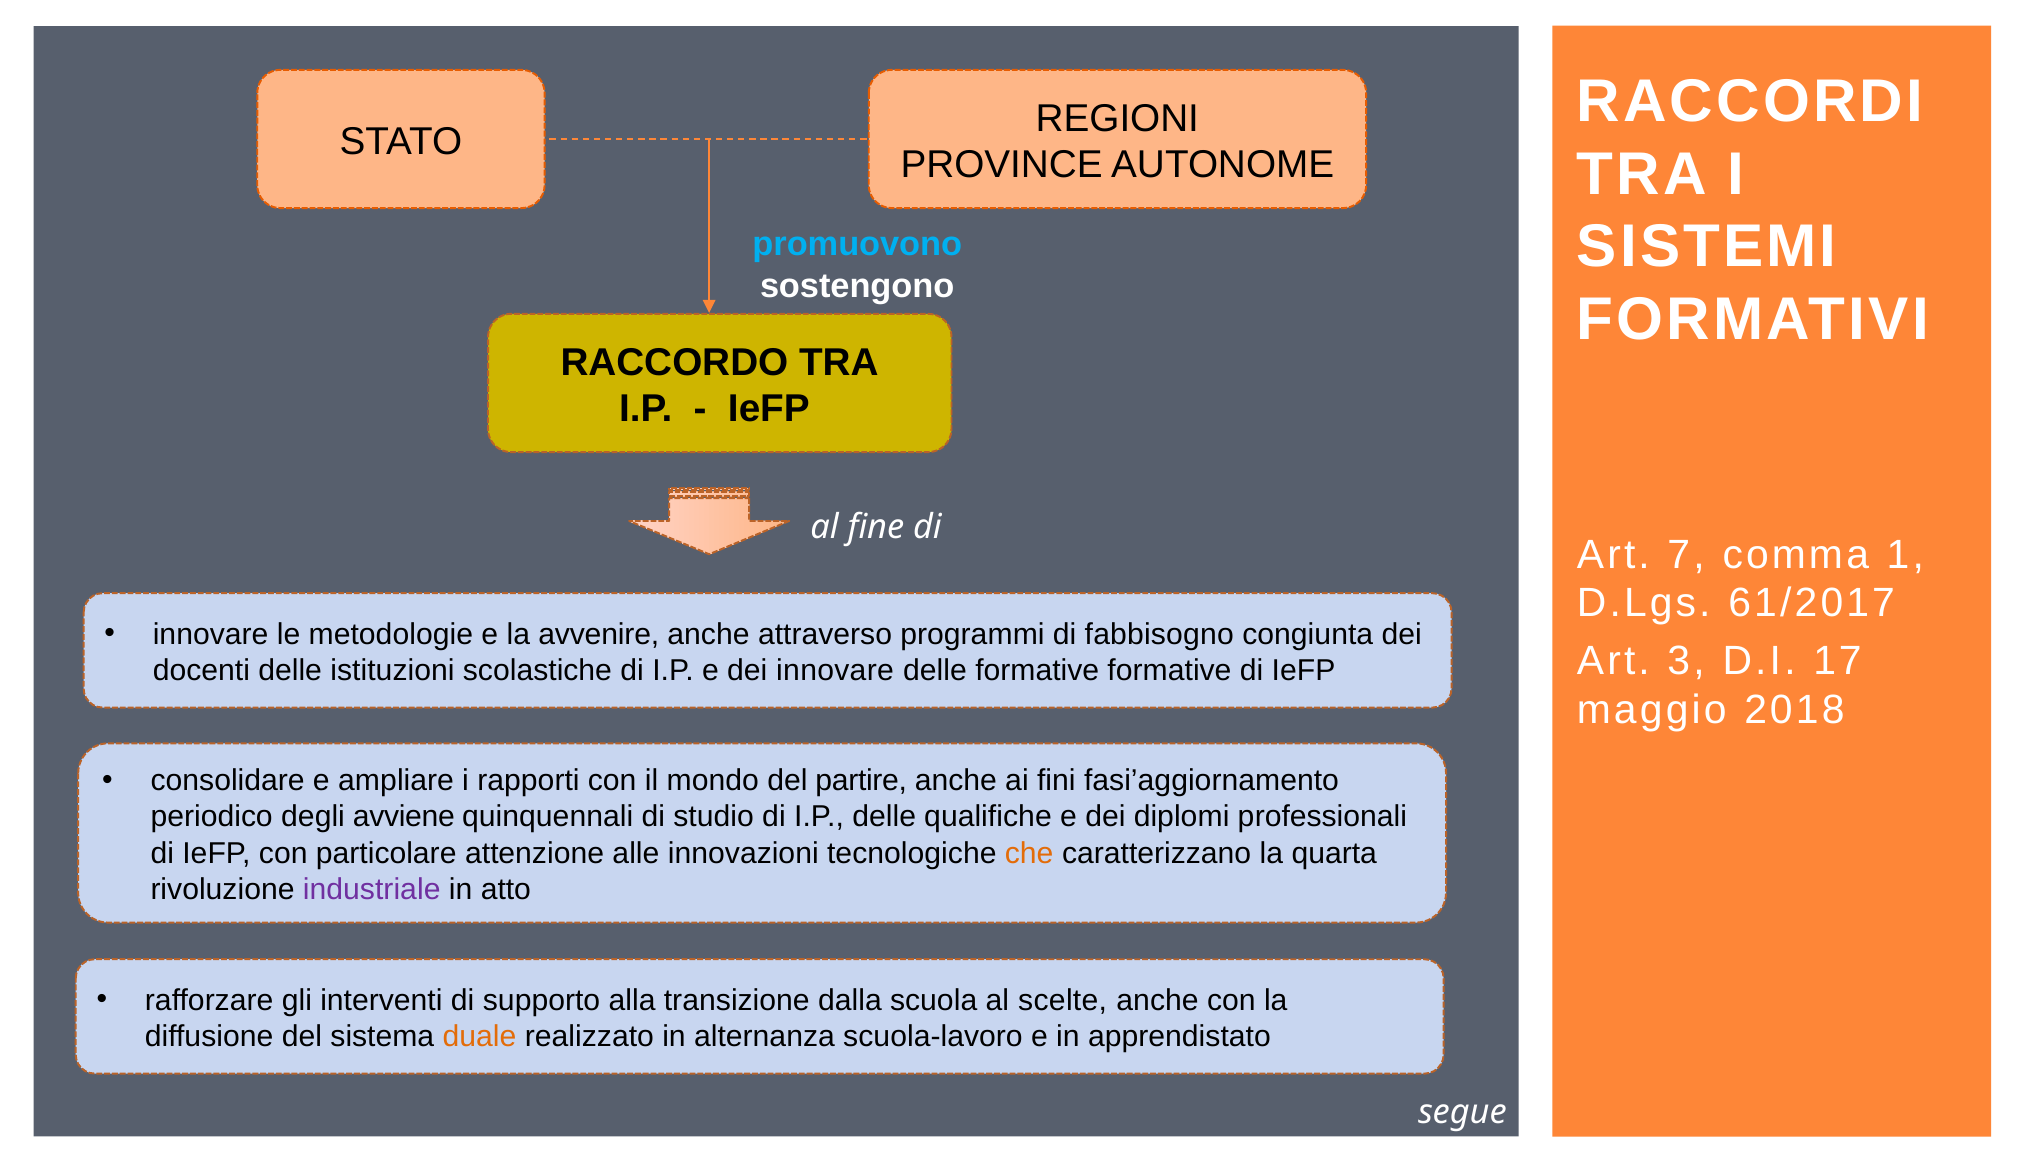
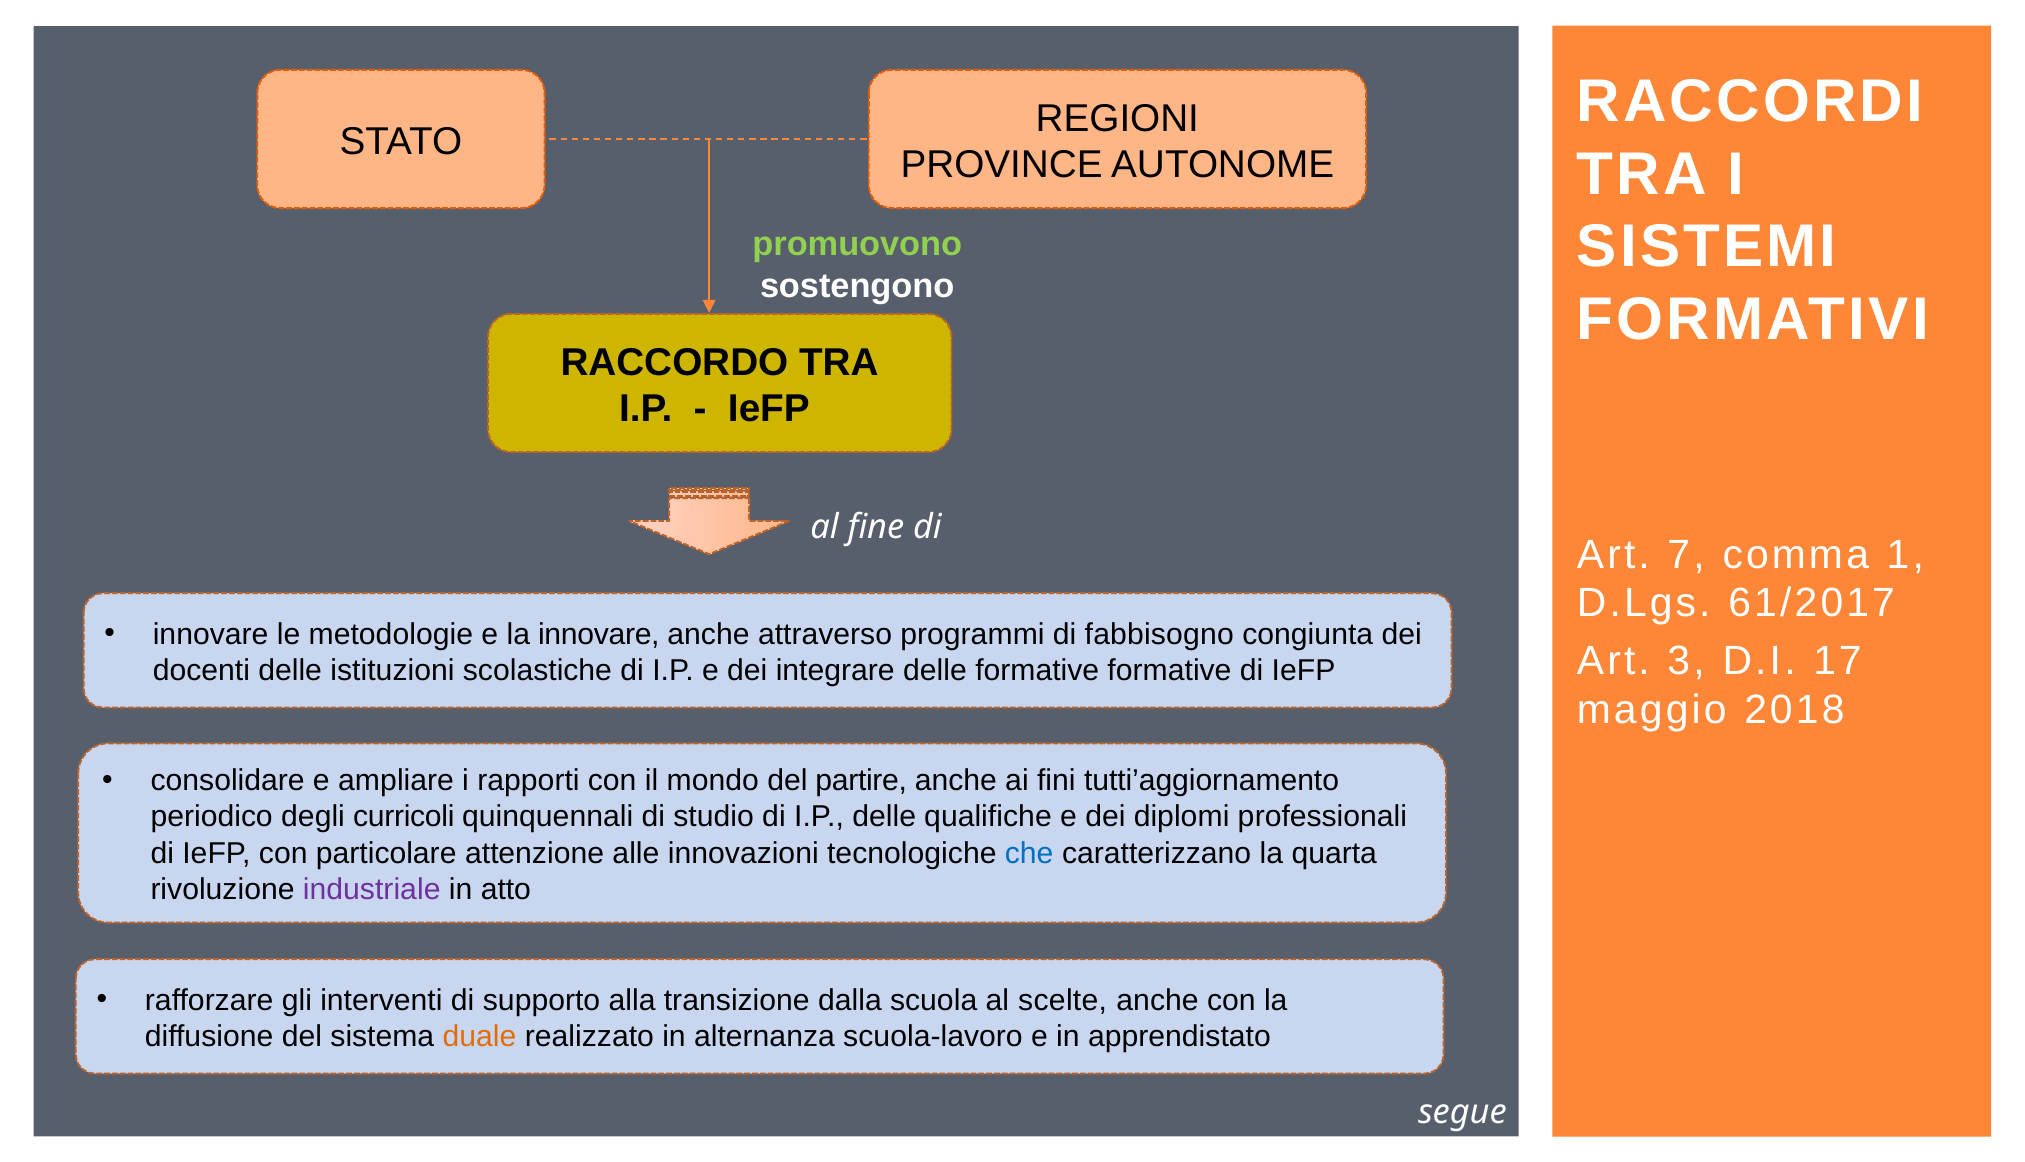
promuovono colour: light blue -> light green
la avvenire: avvenire -> innovare
dei innovare: innovare -> integrare
fasi’aggiornamento: fasi’aggiornamento -> tutti’aggiornamento
avviene: avviene -> curricoli
che colour: orange -> blue
